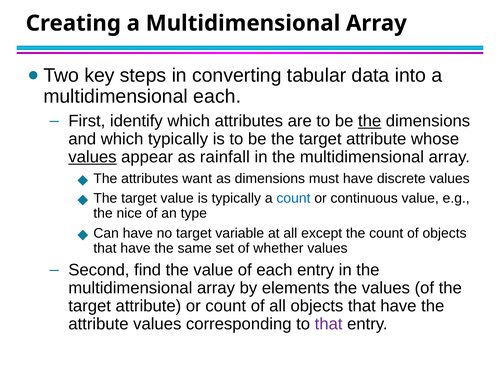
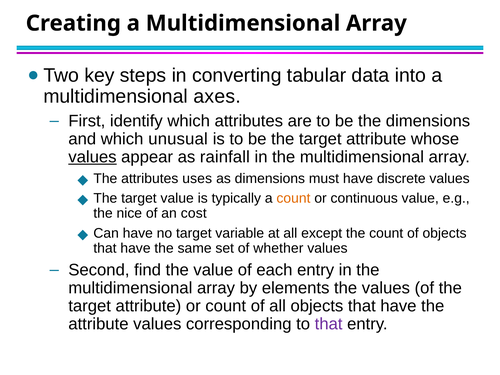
multidimensional each: each -> axes
the at (370, 121) underline: present -> none
which typically: typically -> unusual
want: want -> uses
count at (293, 198) colour: blue -> orange
type: type -> cost
